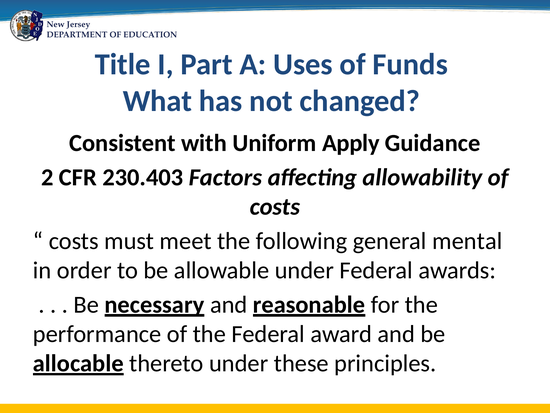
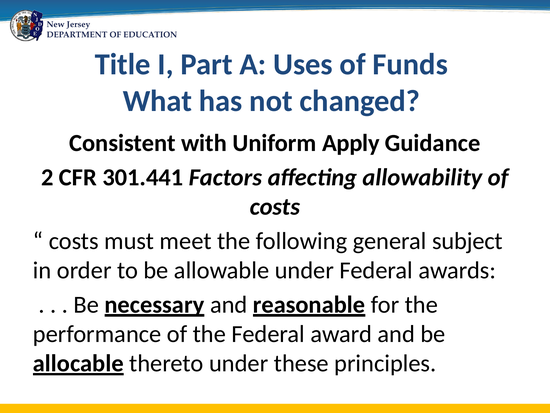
230.403: 230.403 -> 301.441
mental: mental -> subject
